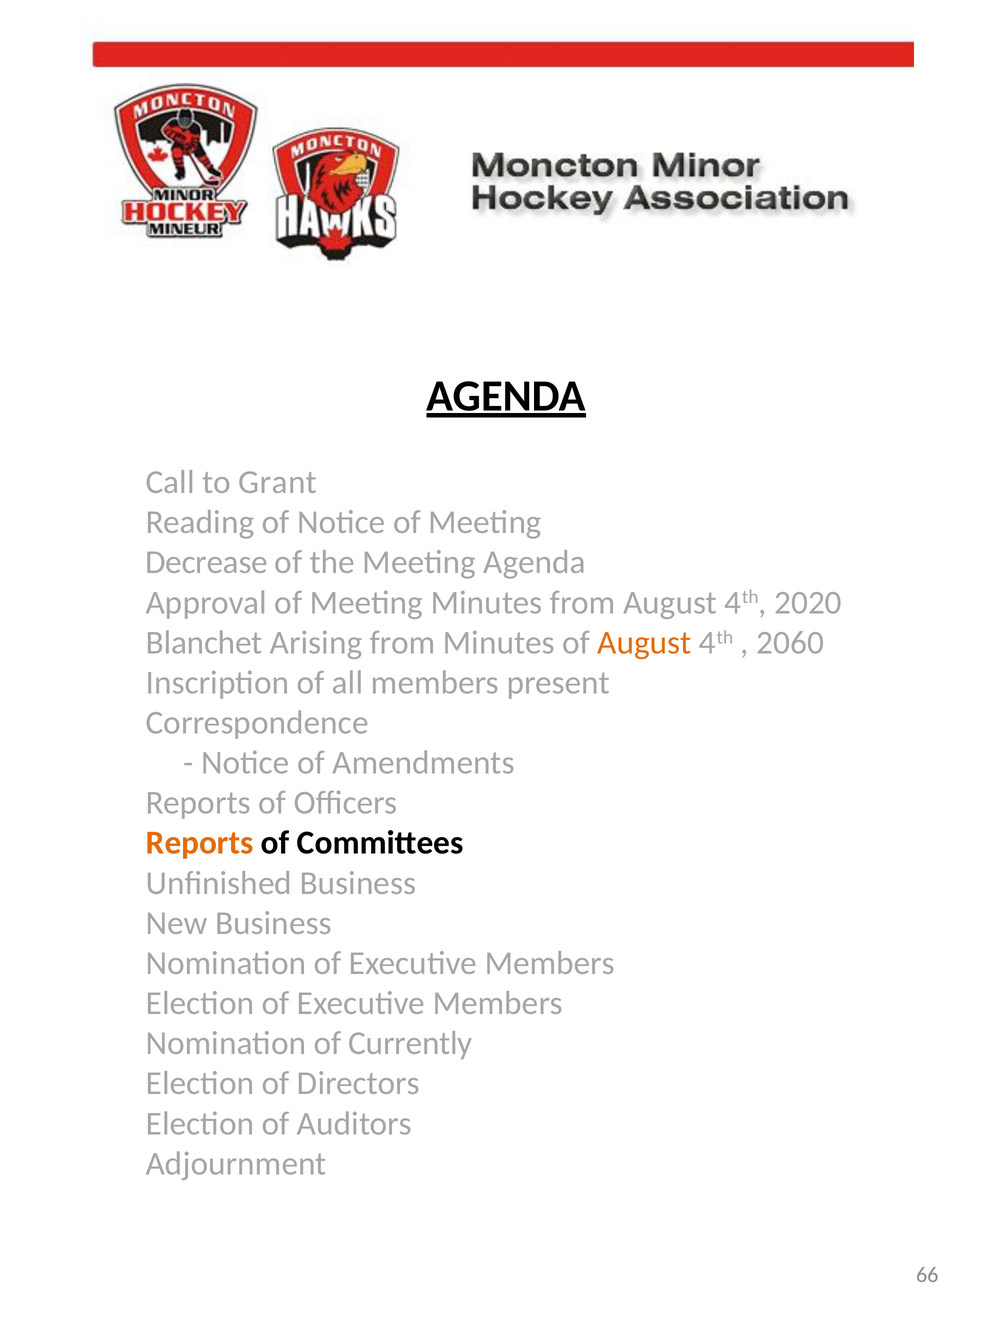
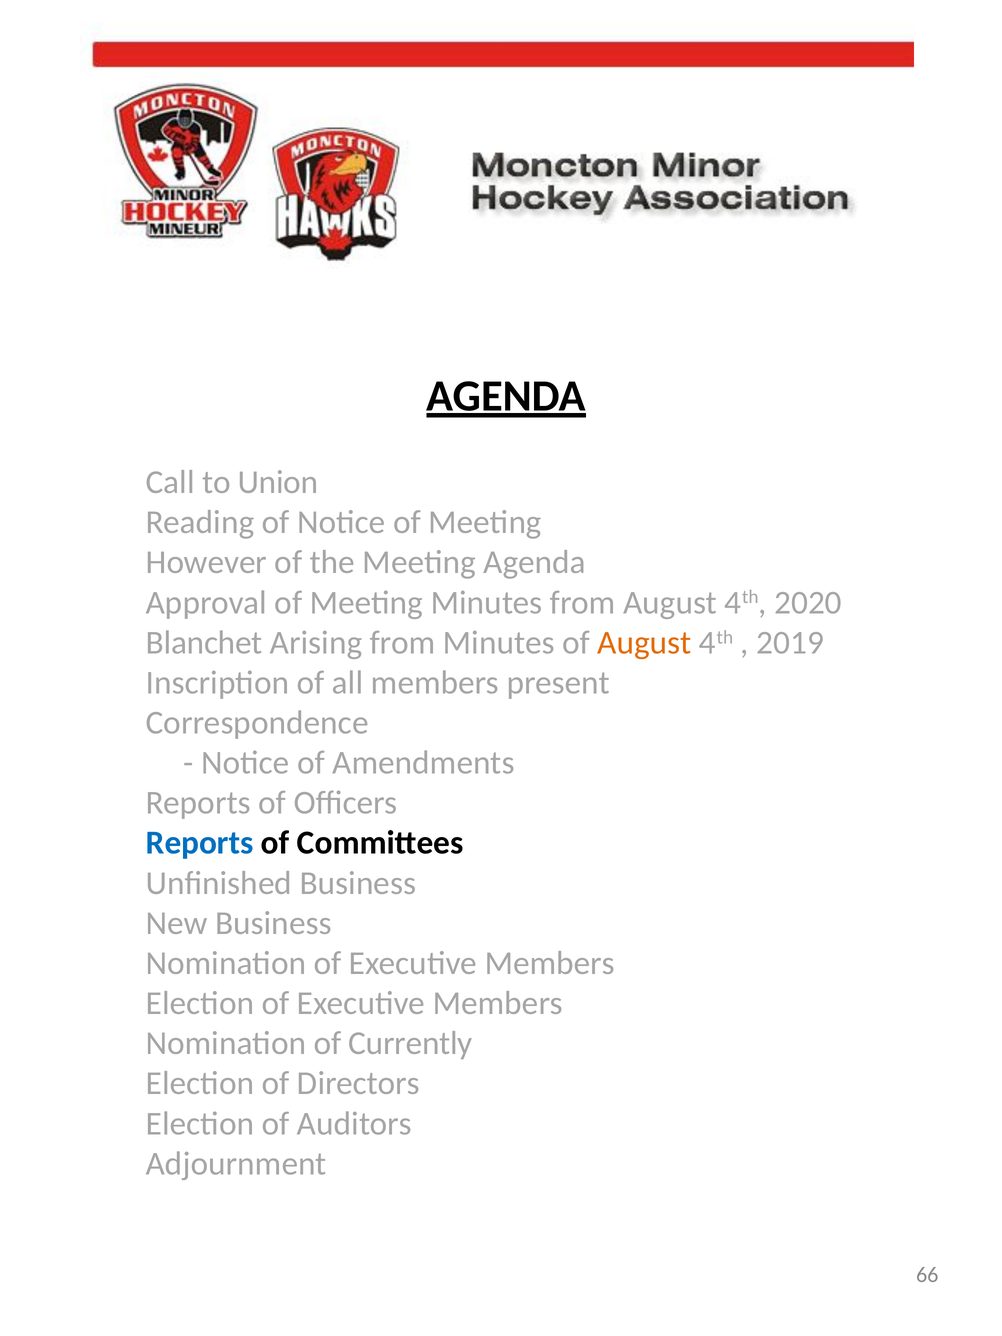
Grant: Grant -> Union
Decrease: Decrease -> However
2060: 2060 -> 2019
Reports at (200, 843) colour: orange -> blue
